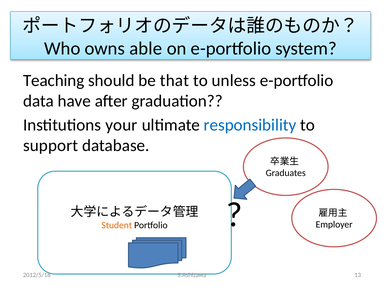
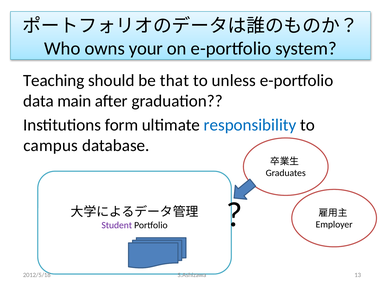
able: able -> your
have: have -> main
your: your -> form
support: support -> campus
Student colour: orange -> purple
